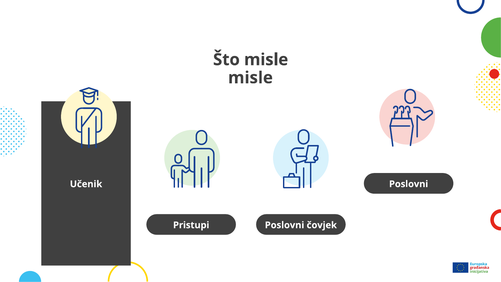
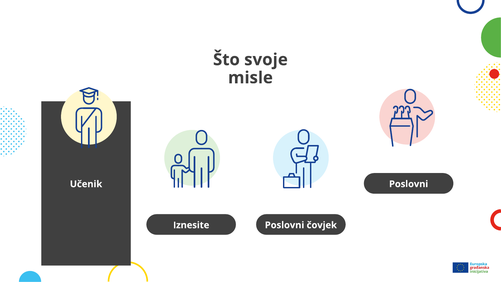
Što misle: misle -> svoje
Pristupi: Pristupi -> Iznesite
